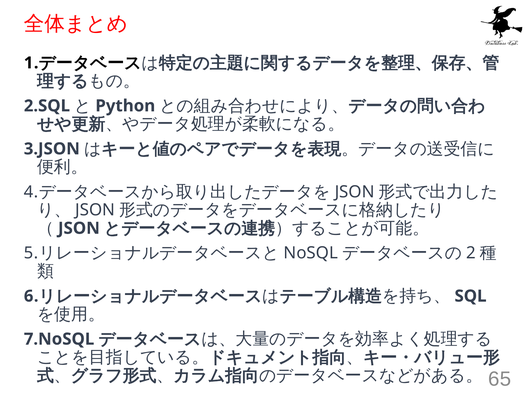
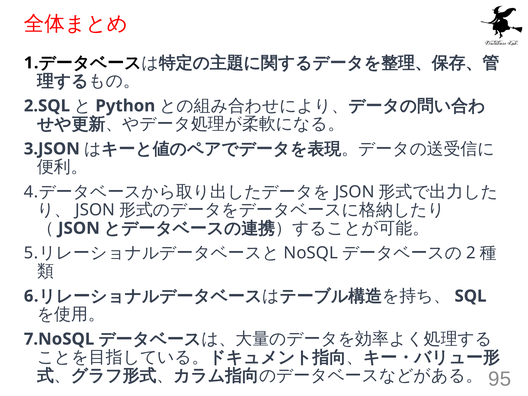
65: 65 -> 95
